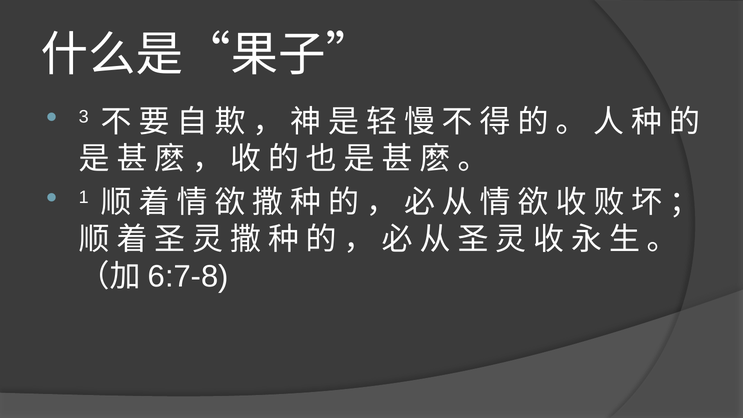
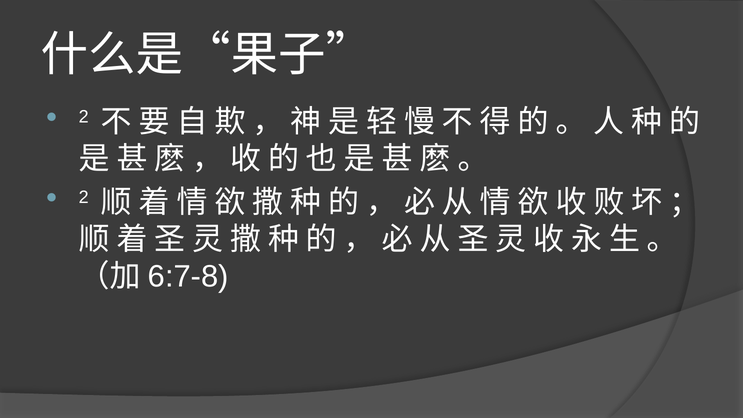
3 at (84, 117): 3 -> 2
1 at (84, 197): 1 -> 2
